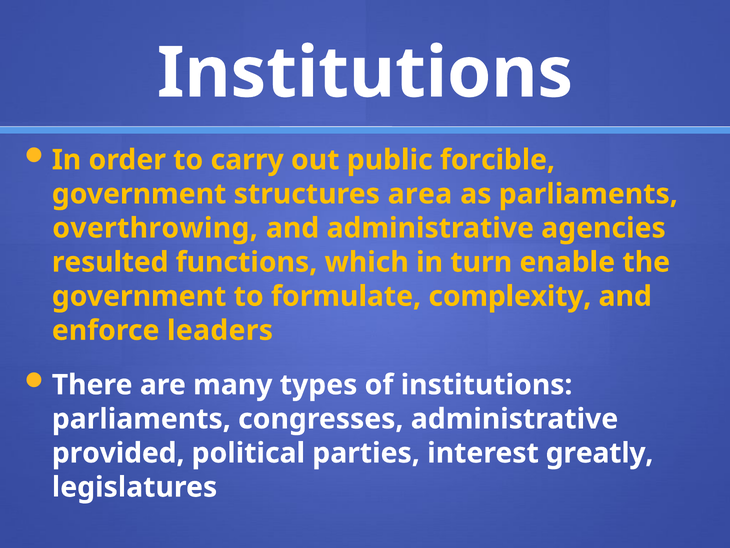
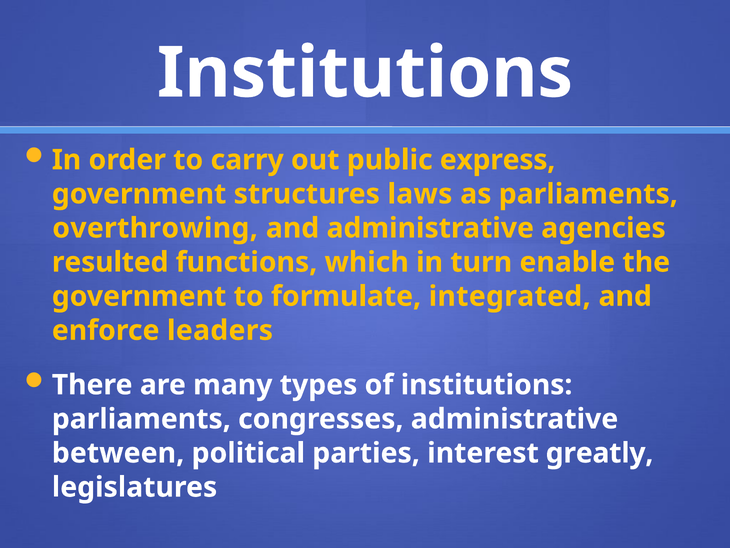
forcible: forcible -> express
area: area -> laws
complexity: complexity -> integrated
provided: provided -> between
